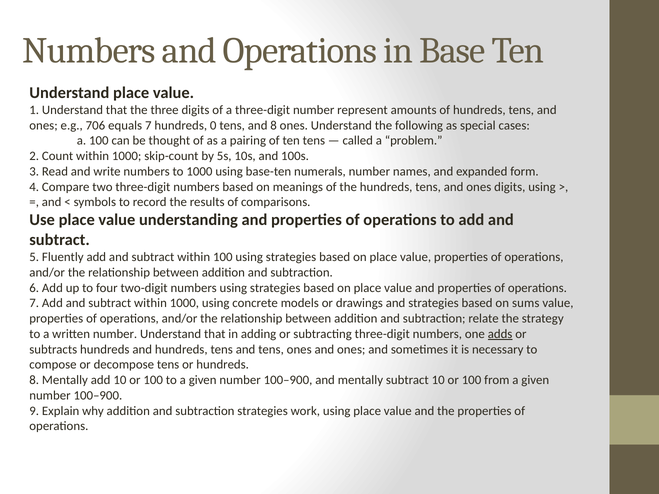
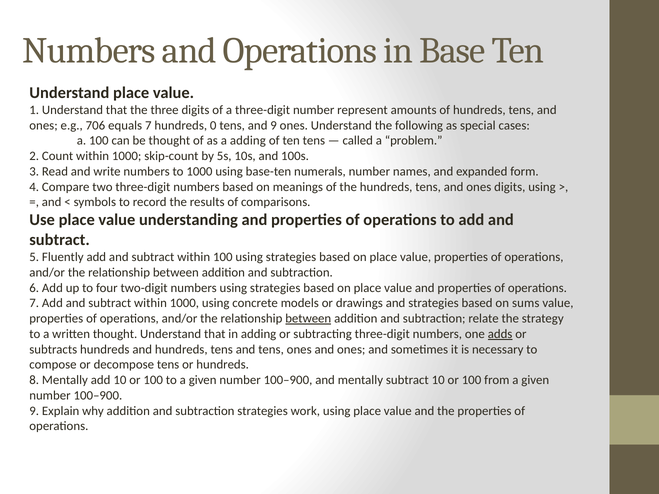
and 8: 8 -> 9
a pairing: pairing -> adding
between at (308, 319) underline: none -> present
written number: number -> thought
